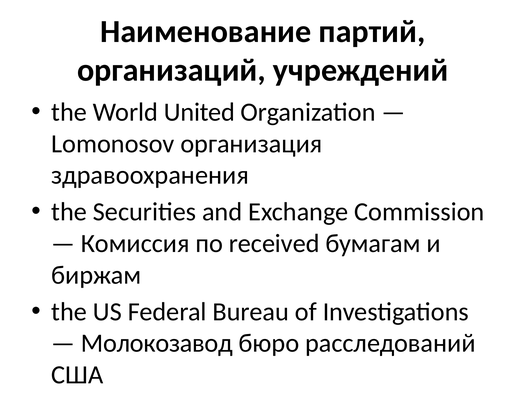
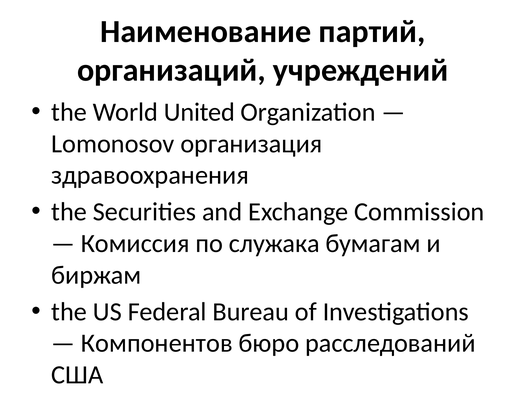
received: received -> служака
Молокозавод: Молокозавод -> Компонентов
